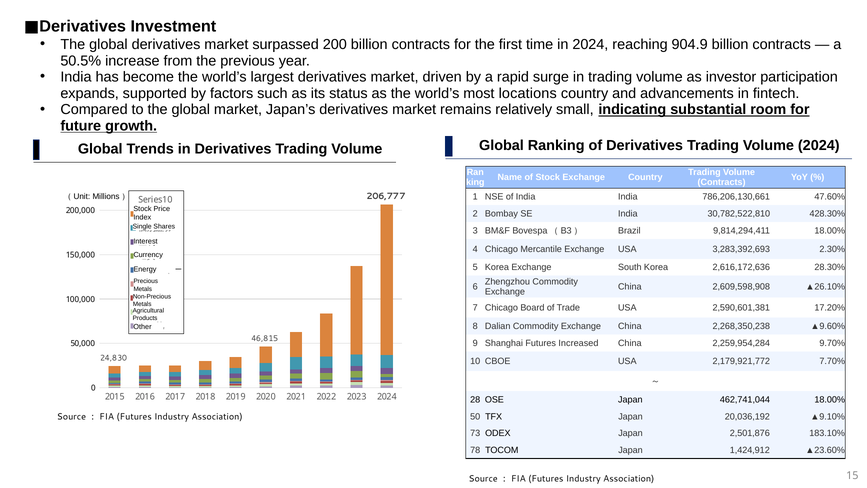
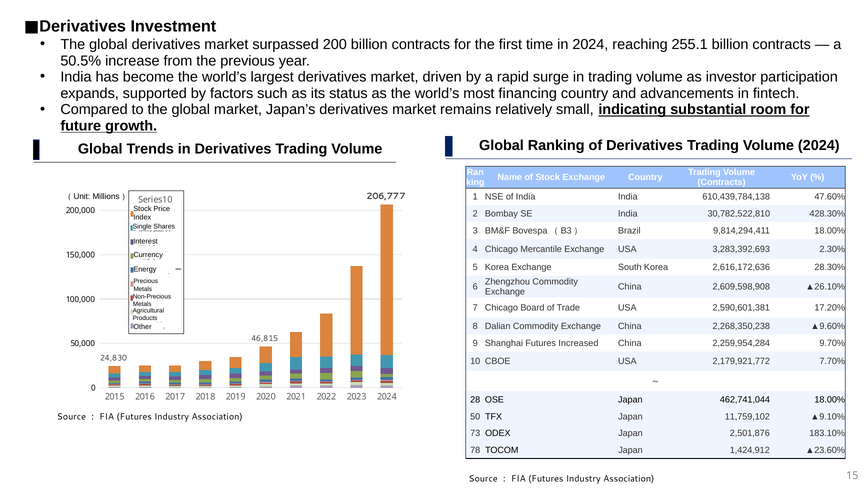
904.9: 904.9 -> 255.1
locations: locations -> financing
786,206,130,661: 786,206,130,661 -> 610,439,784,138
20,036,192: 20,036,192 -> 11,759,102
